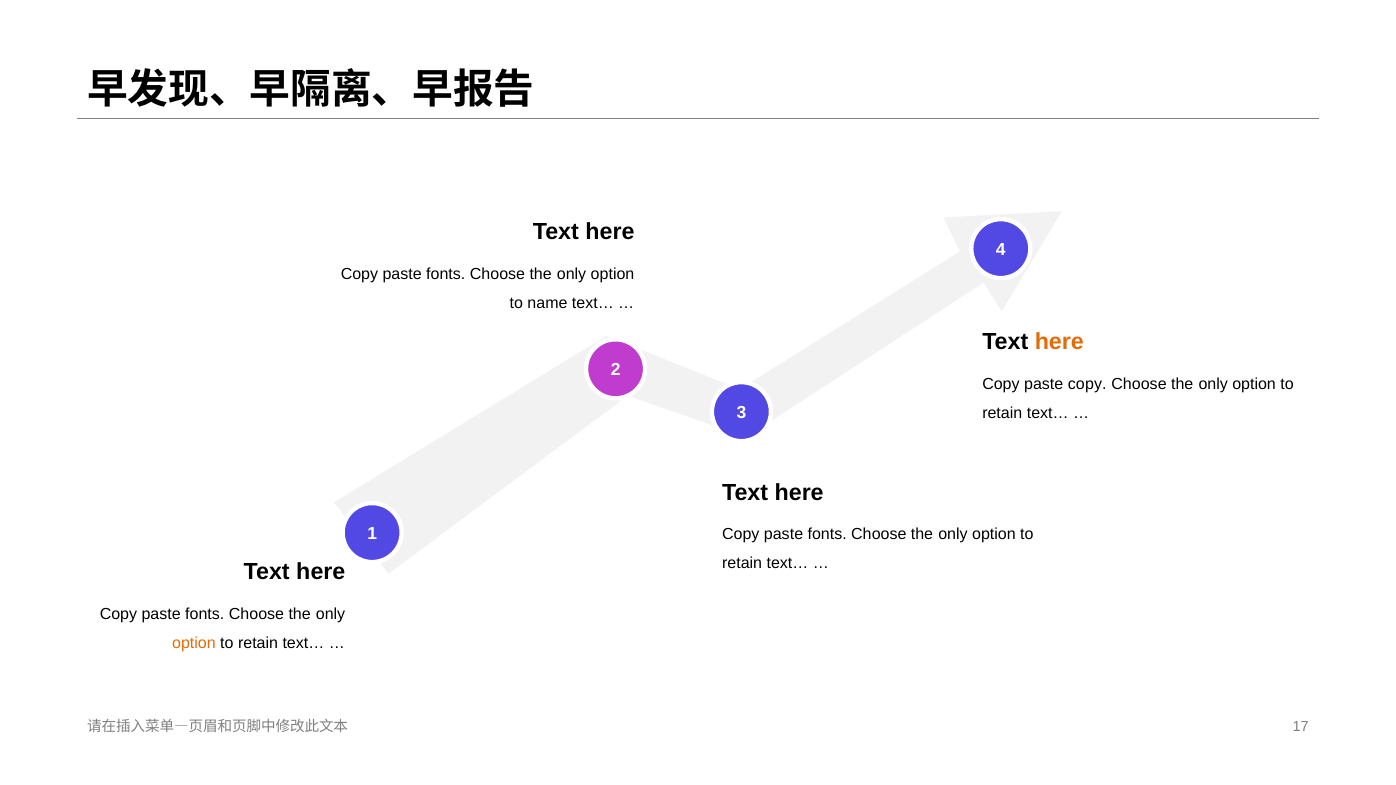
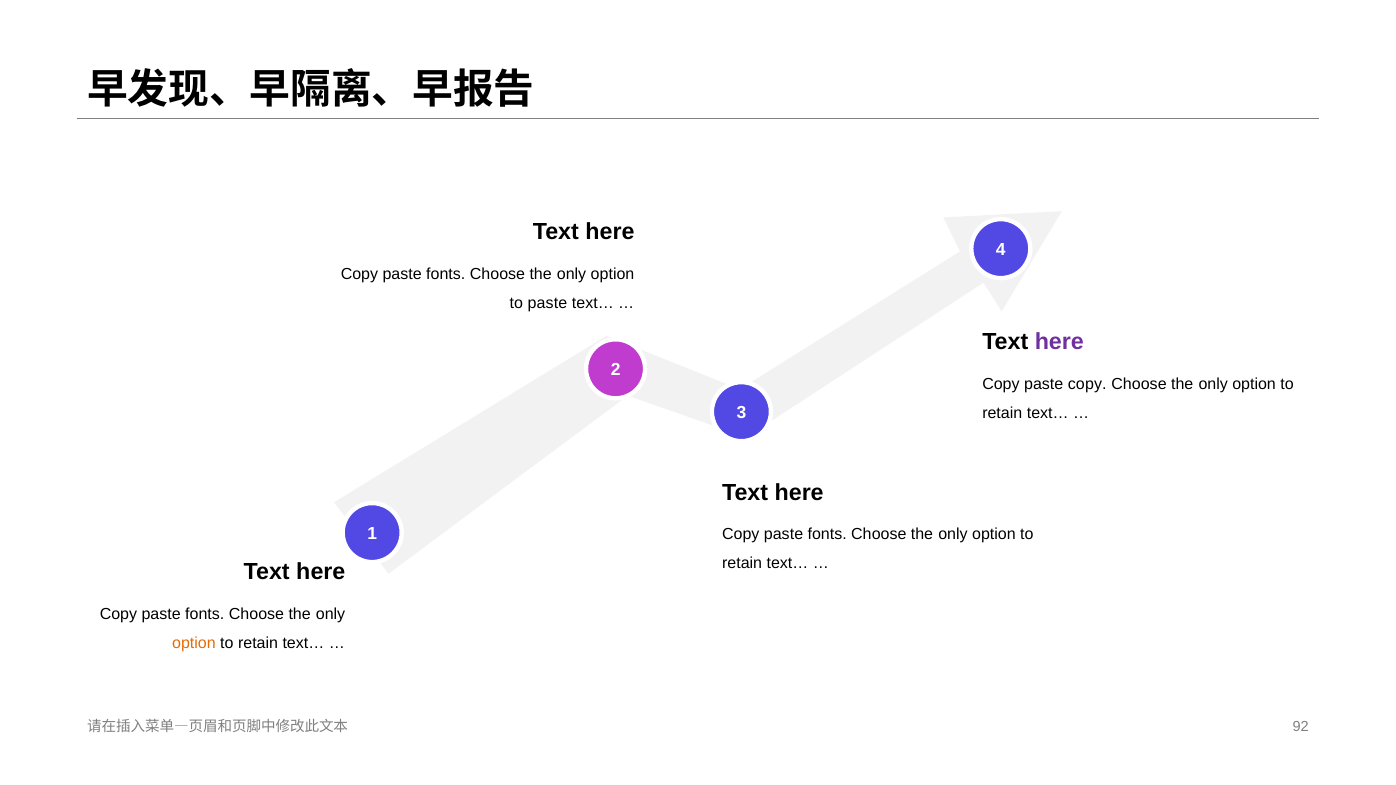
to name: name -> paste
here at (1059, 342) colour: orange -> purple
17: 17 -> 92
